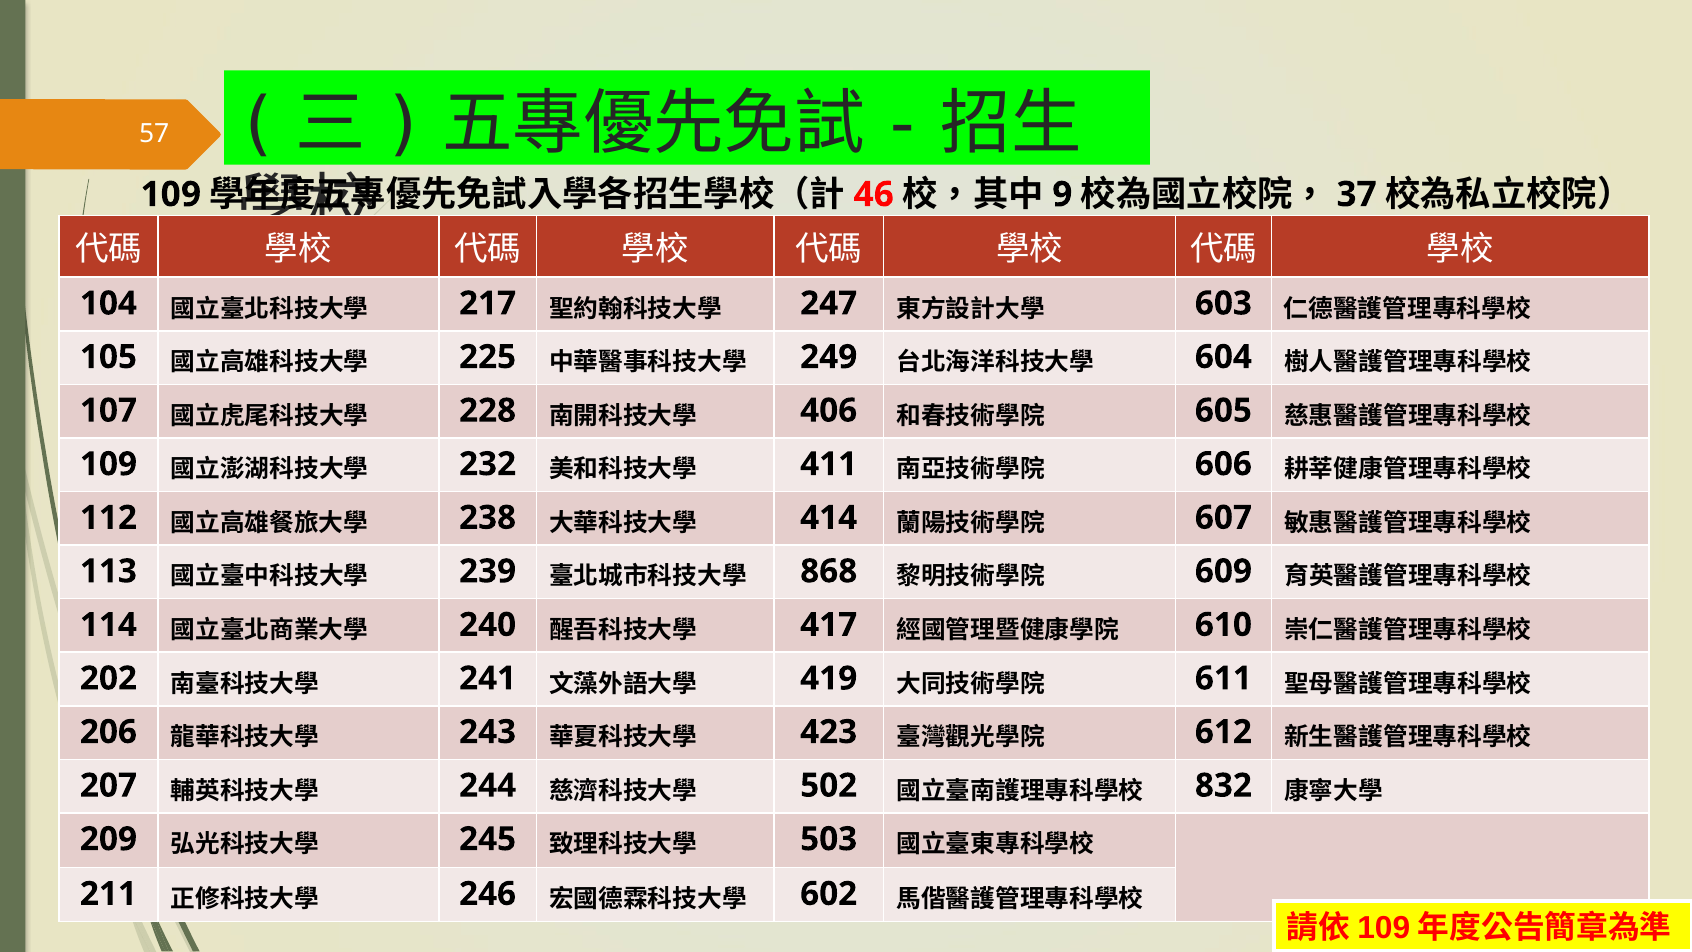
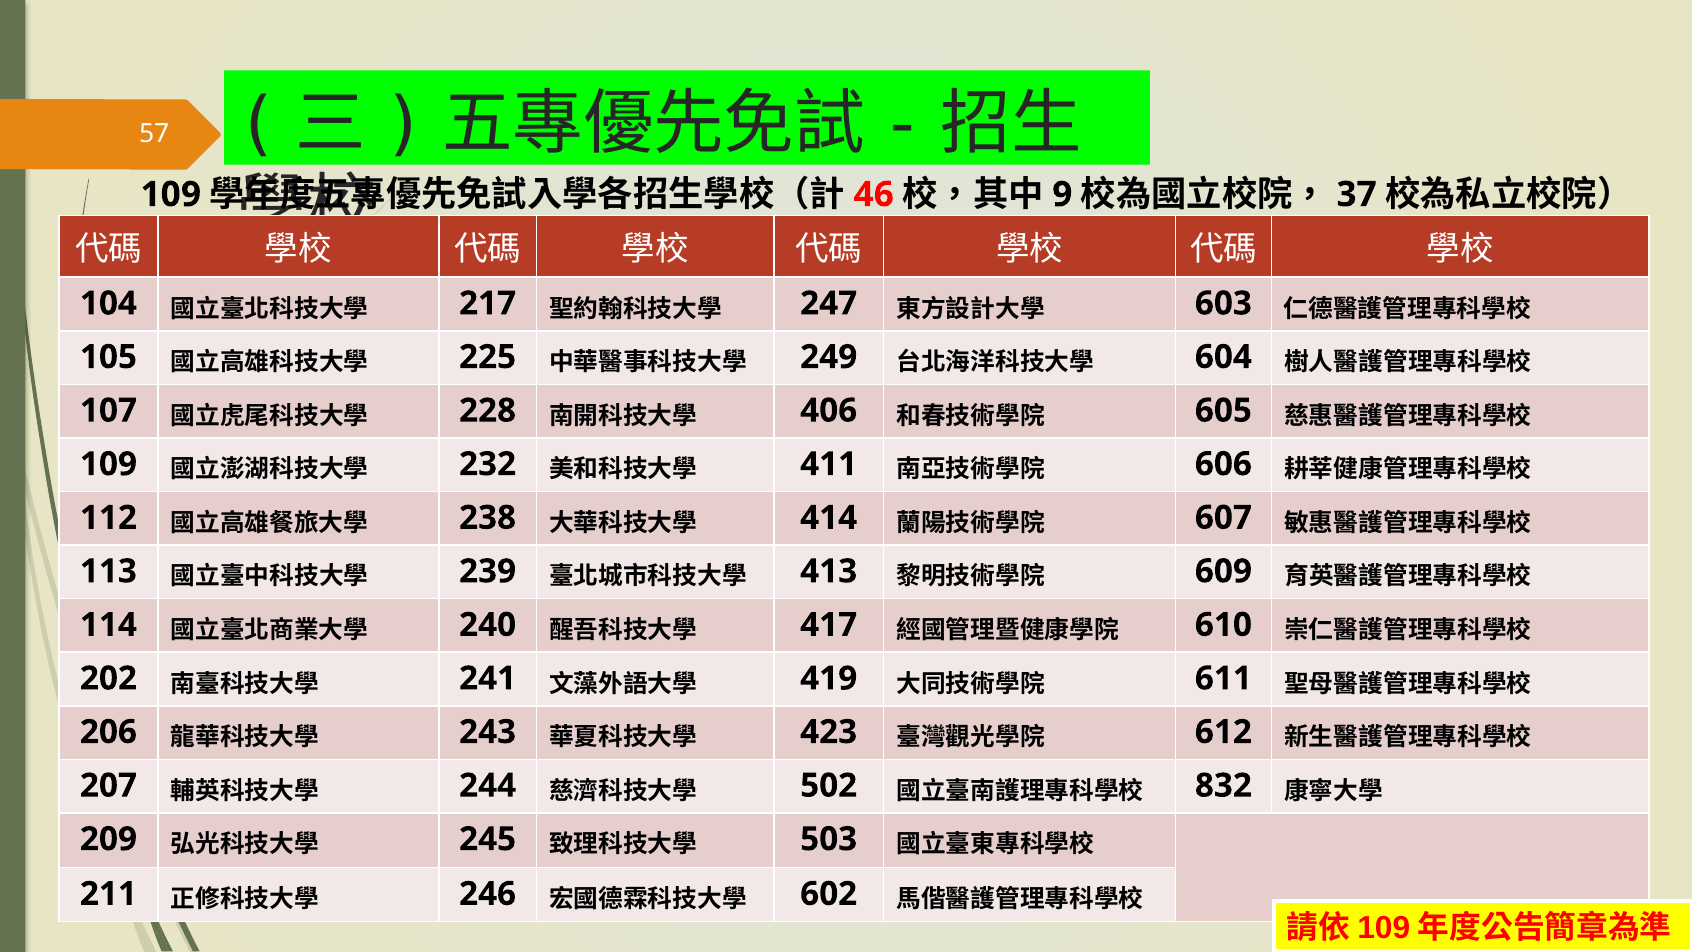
868: 868 -> 413
